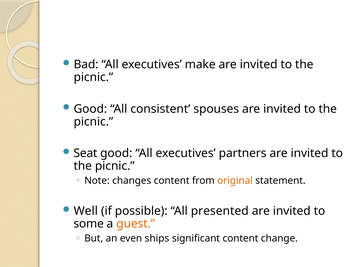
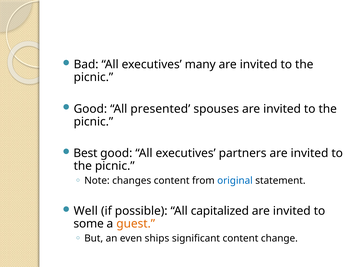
make: make -> many
consistent: consistent -> presented
Seat: Seat -> Best
original colour: orange -> blue
presented: presented -> capitalized
